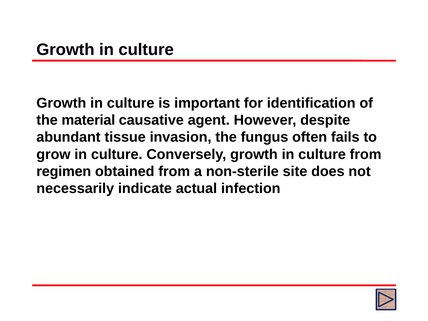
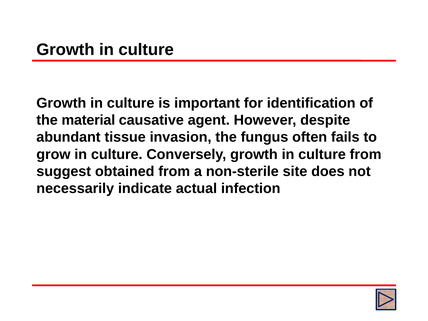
regimen: regimen -> suggest
